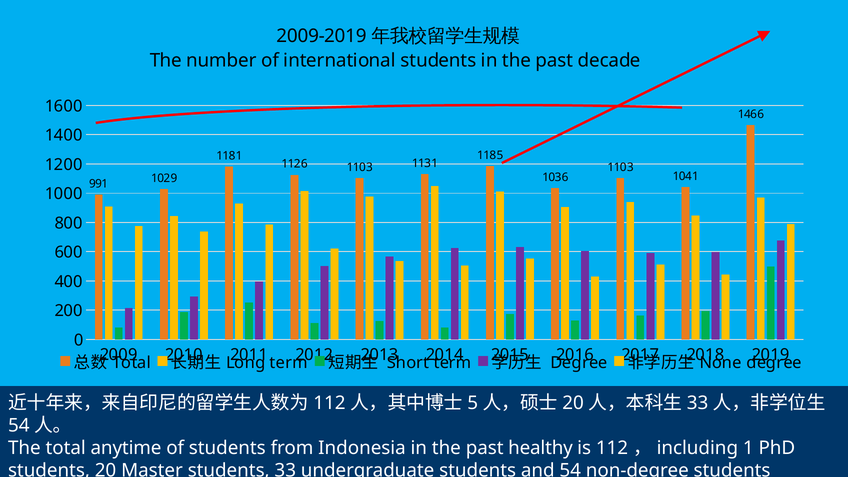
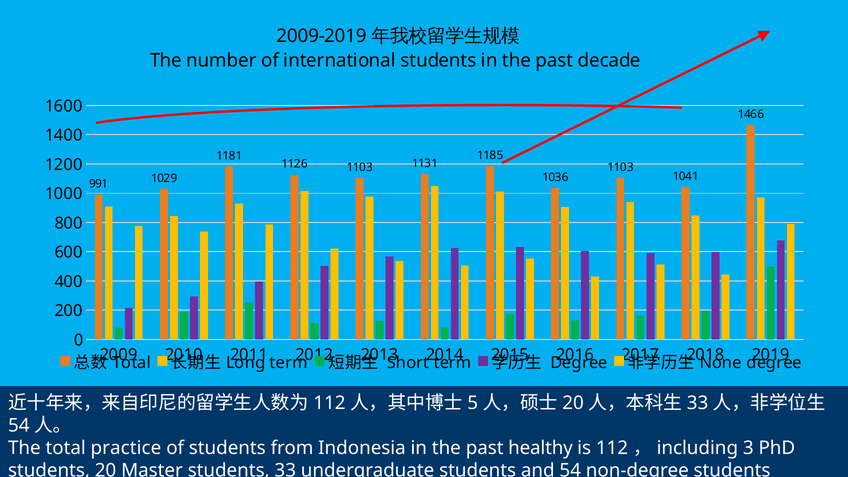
anytime: anytime -> practice
1: 1 -> 3
